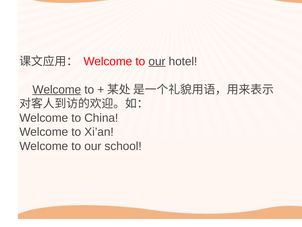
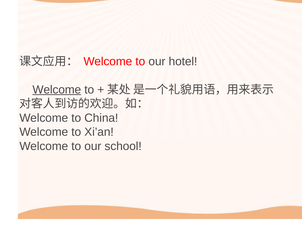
our at (157, 61) underline: present -> none
